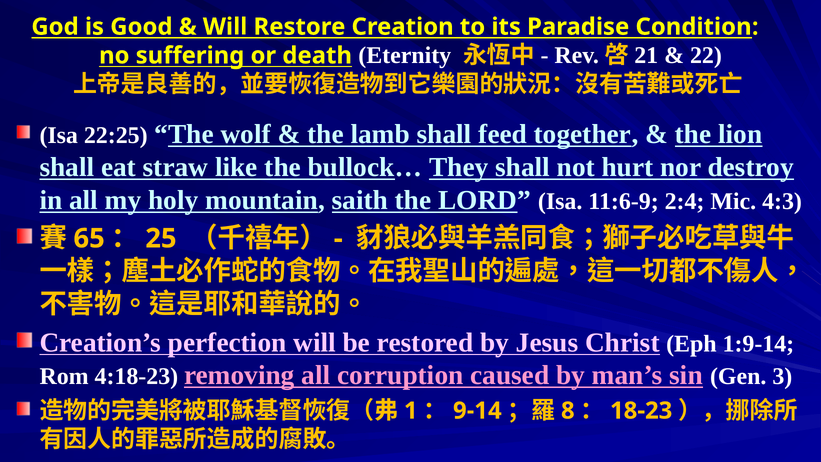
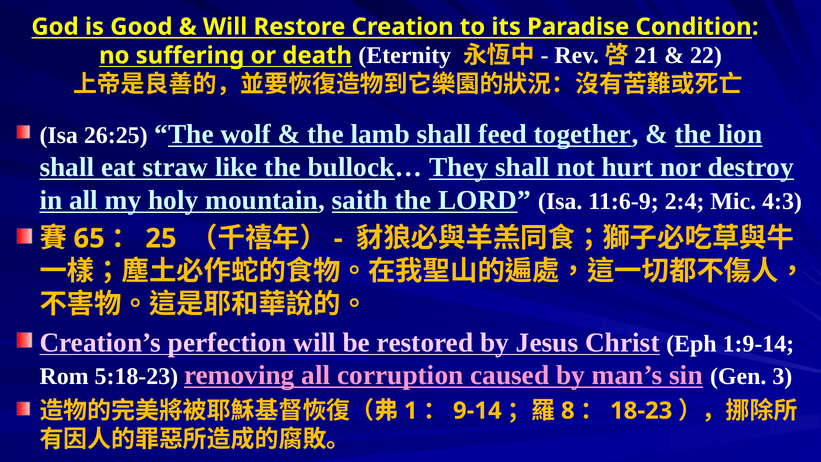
22:25: 22:25 -> 26:25
4:18-23: 4:18-23 -> 5:18-23
